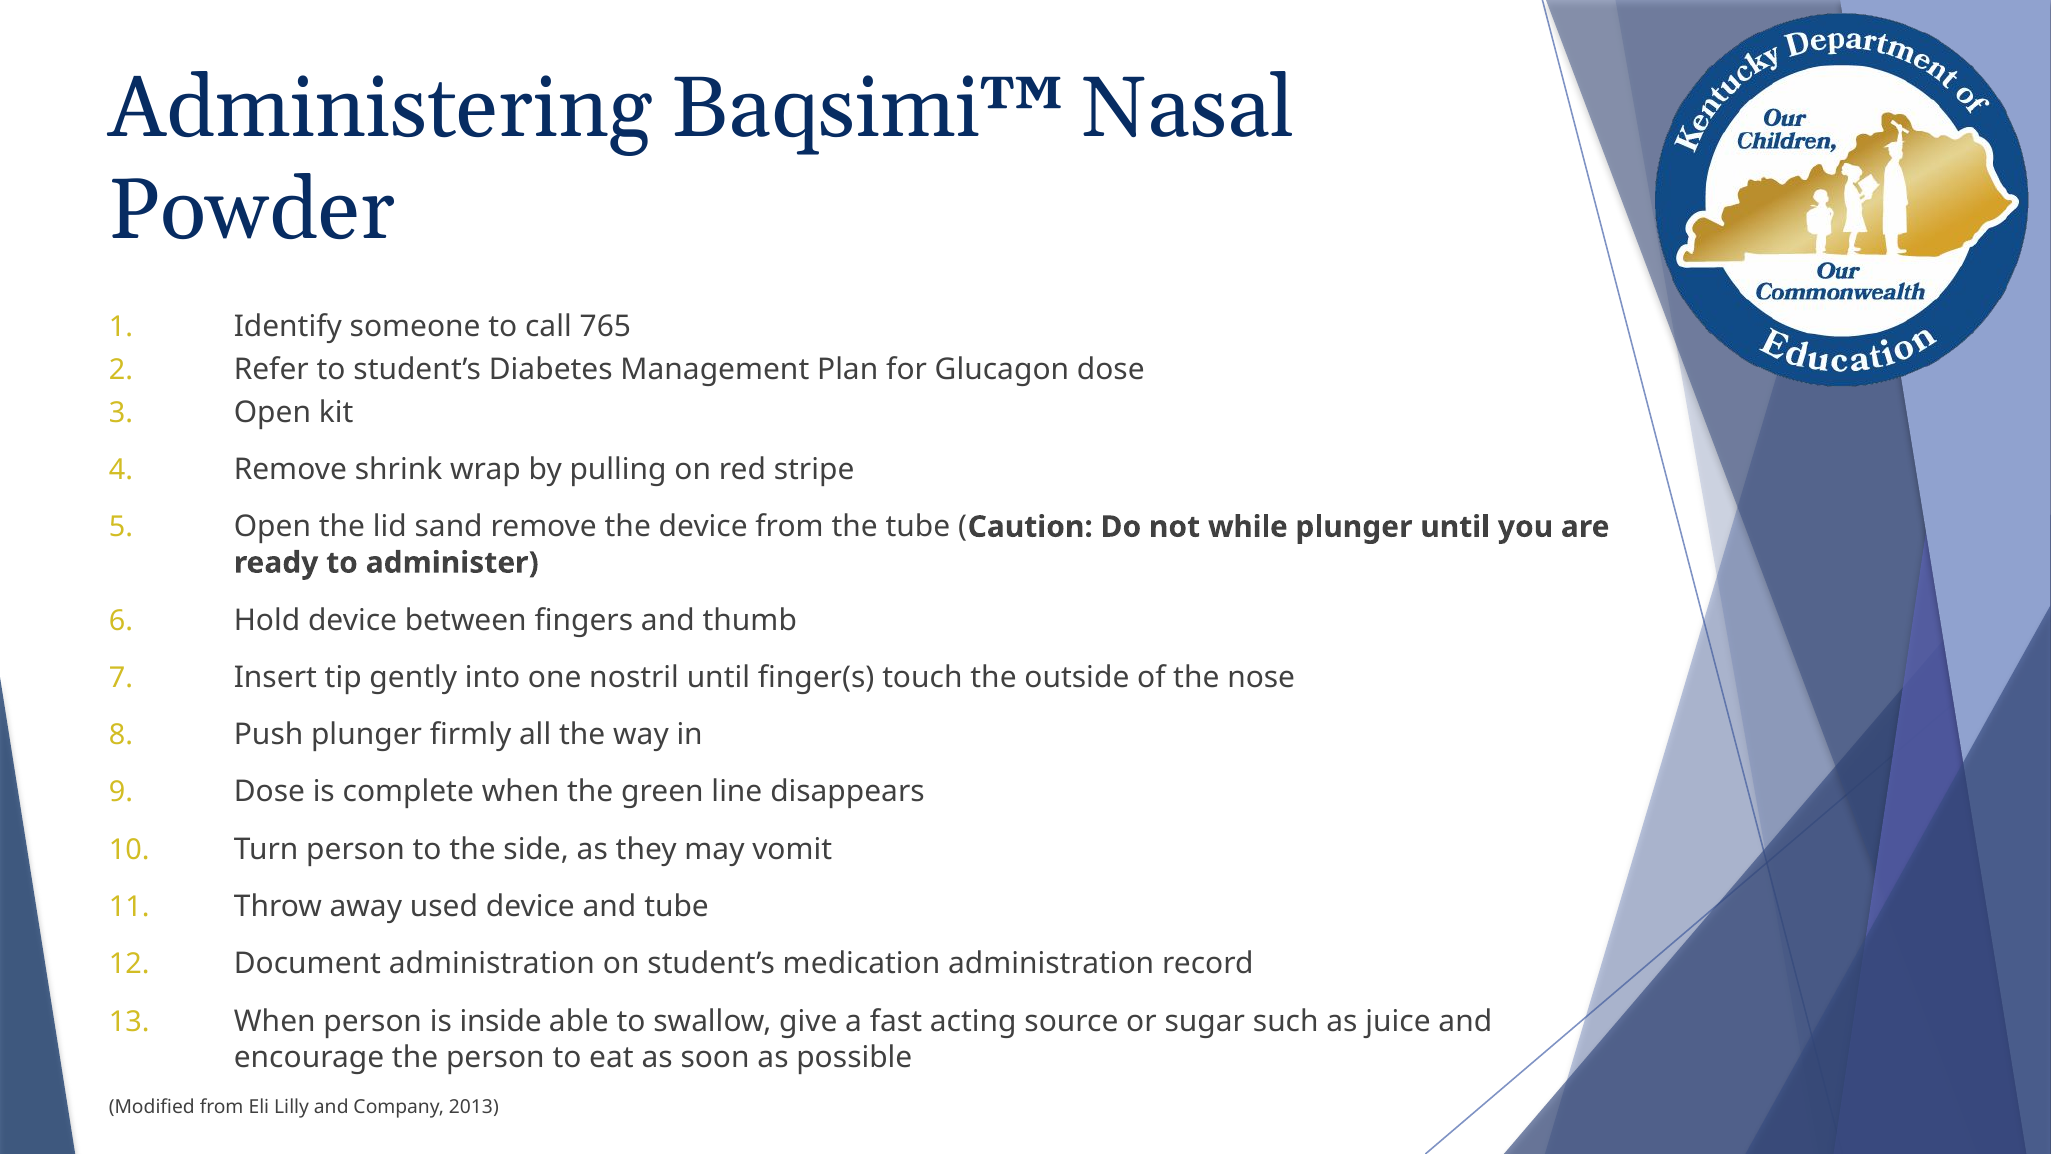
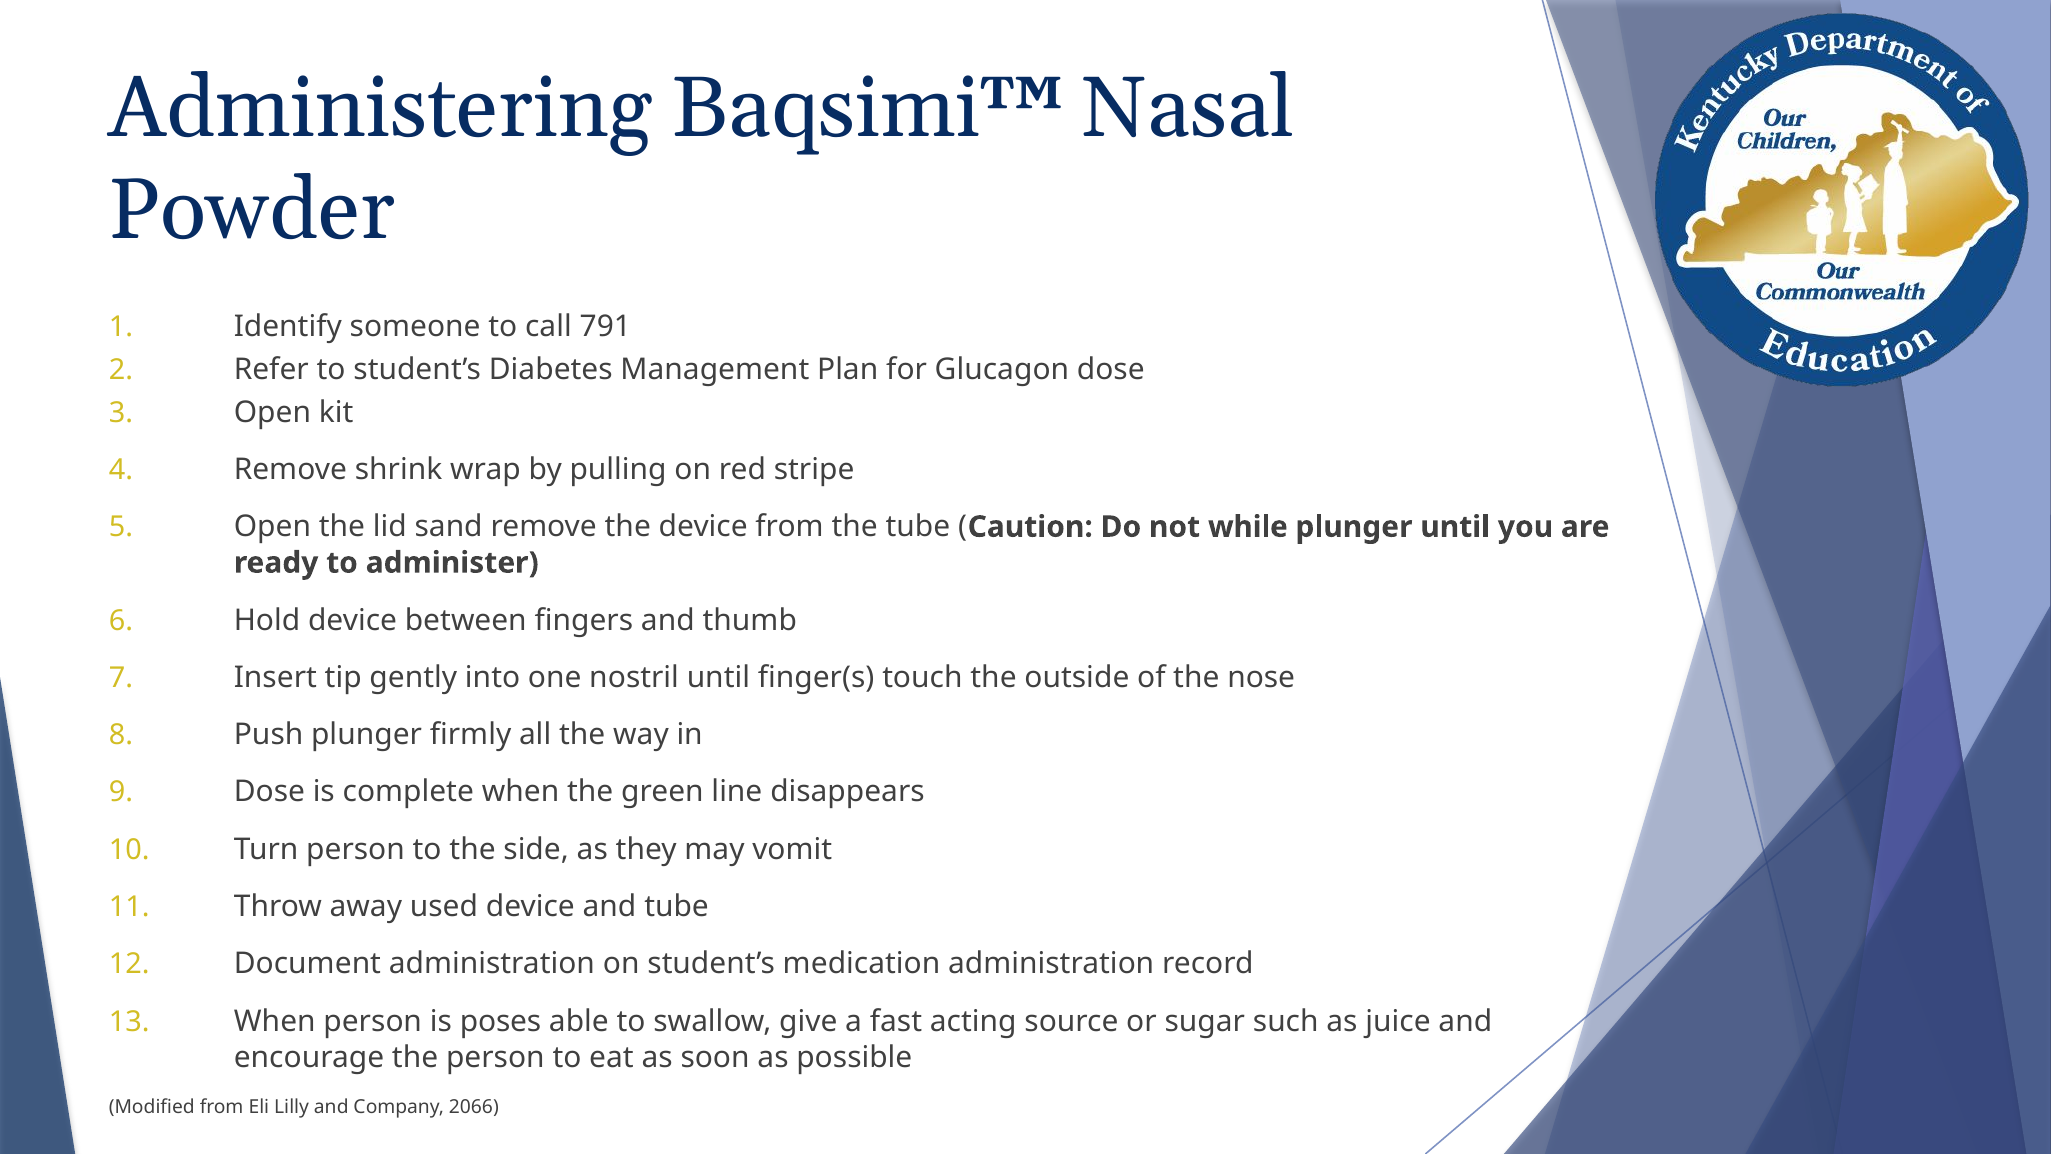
765: 765 -> 791
inside: inside -> poses
2013: 2013 -> 2066
